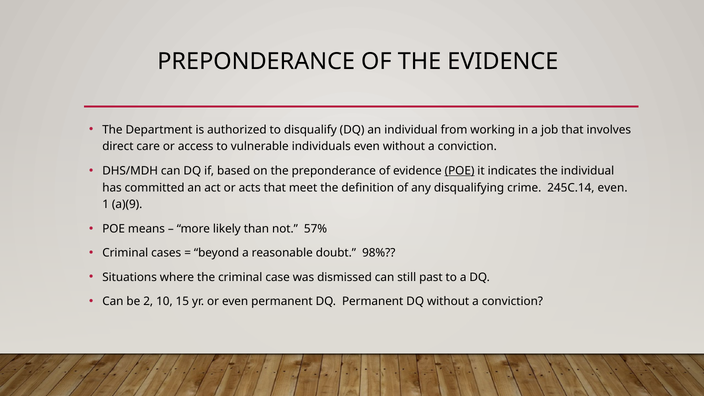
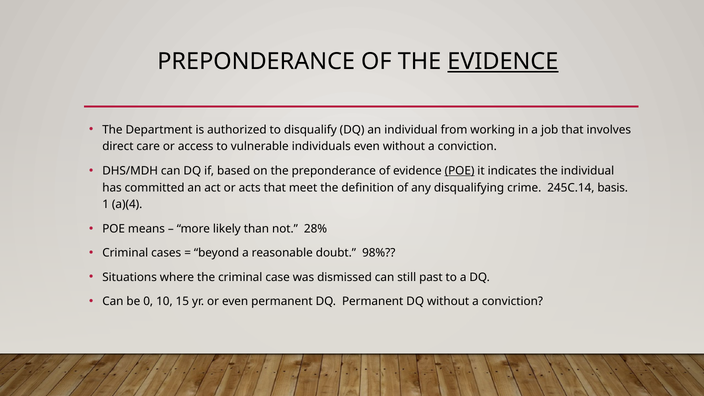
EVIDENCE at (503, 62) underline: none -> present
245C.14 even: even -> basis
a)(9: a)(9 -> a)(4
57%: 57% -> 28%
2: 2 -> 0
